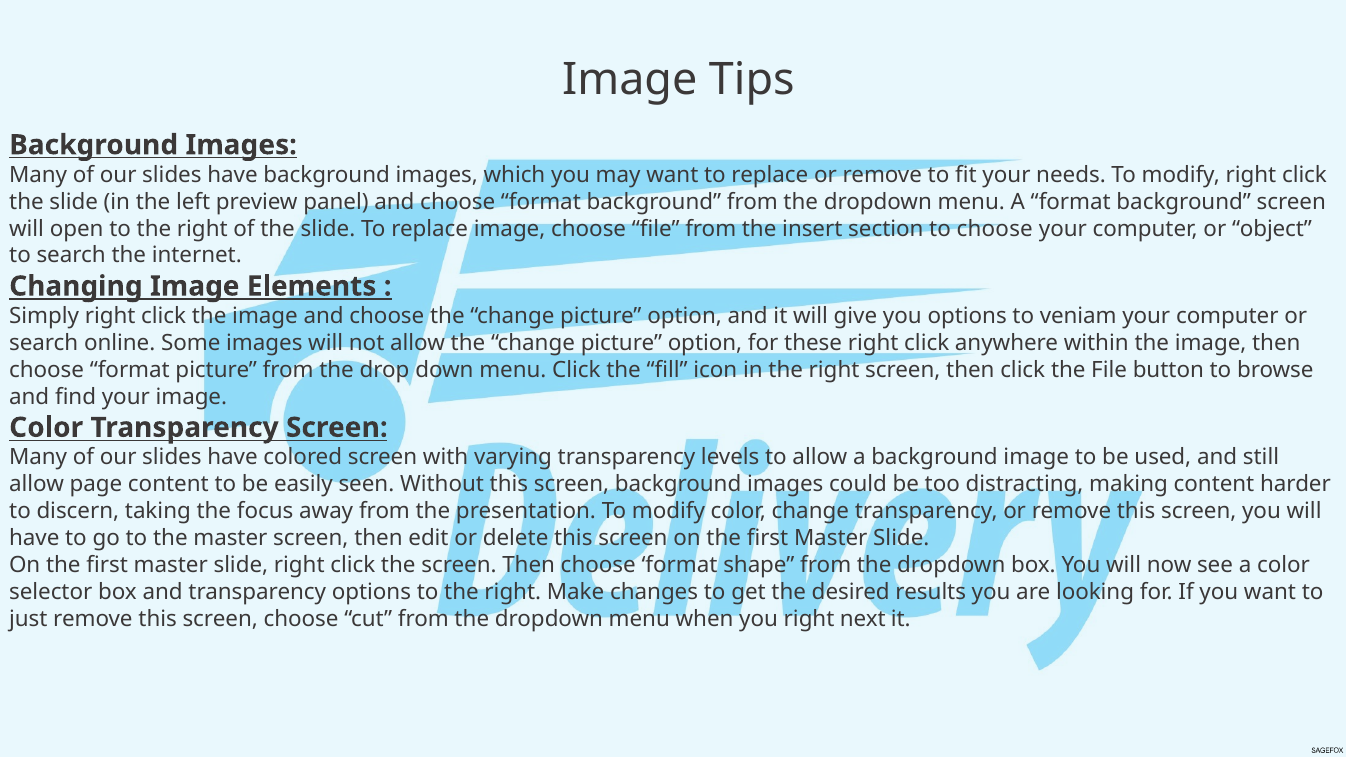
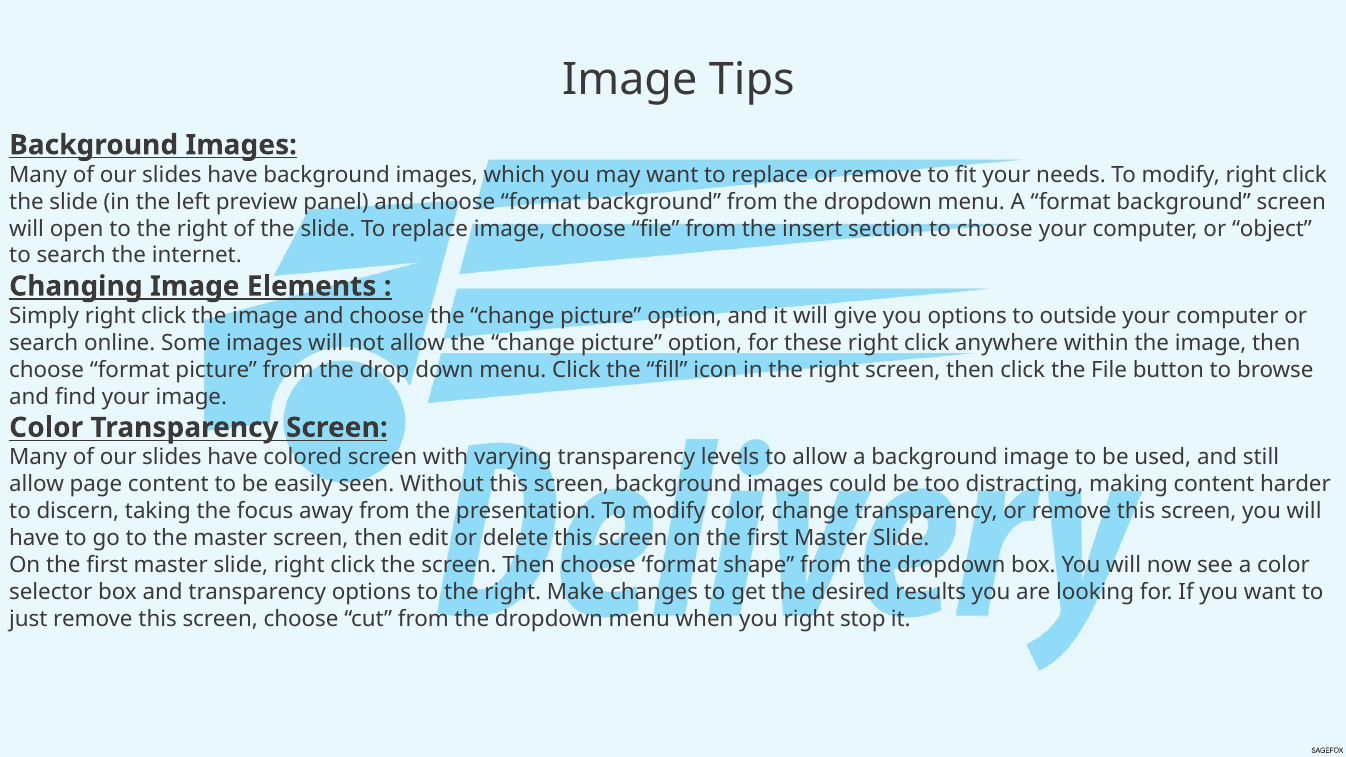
veniam: veniam -> outside
next: next -> stop
